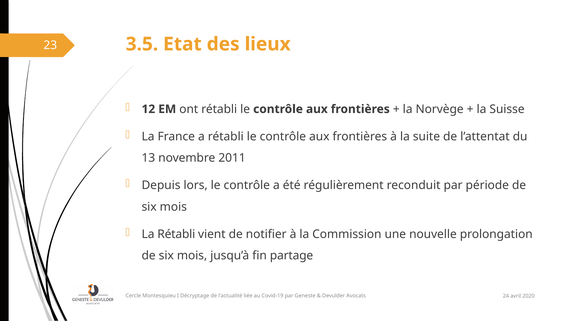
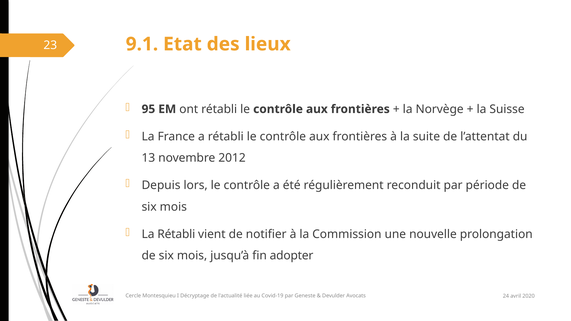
3.5: 3.5 -> 9.1
12: 12 -> 95
2011: 2011 -> 2012
partage: partage -> adopter
